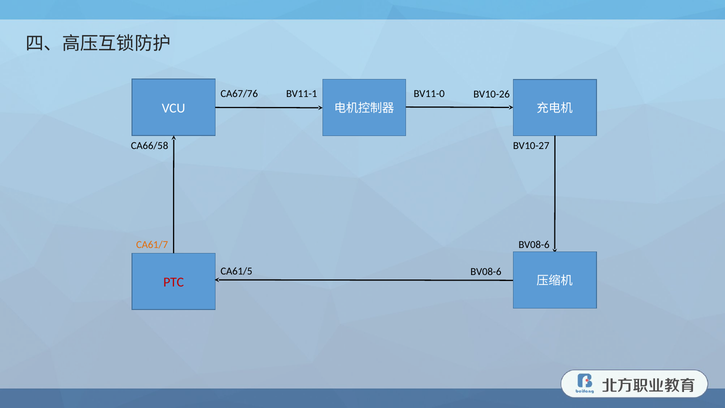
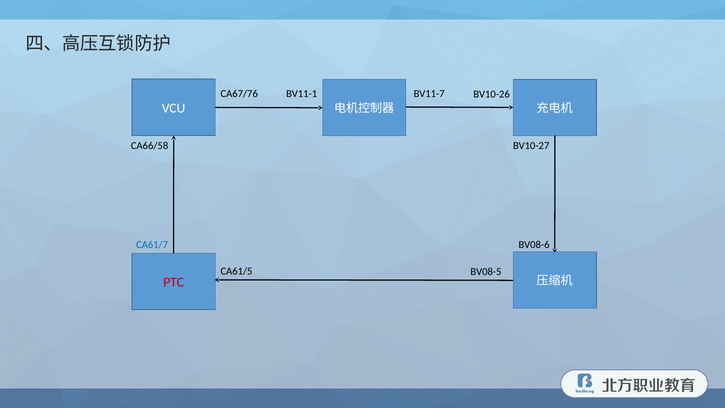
BV11-0: BV11-0 -> BV11-7
CA61/7 colour: orange -> blue
BV08-6 at (486, 272): BV08-6 -> BV08-5
